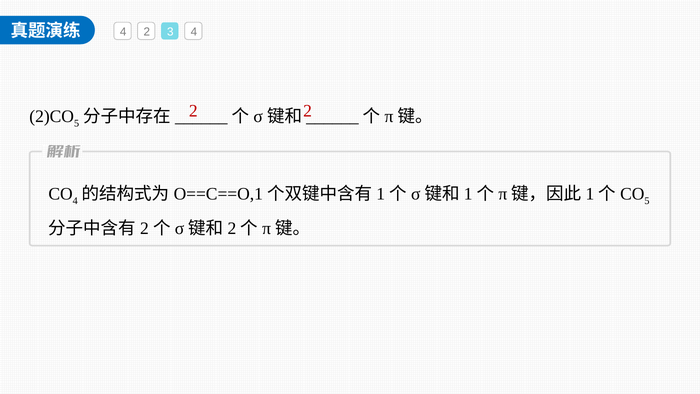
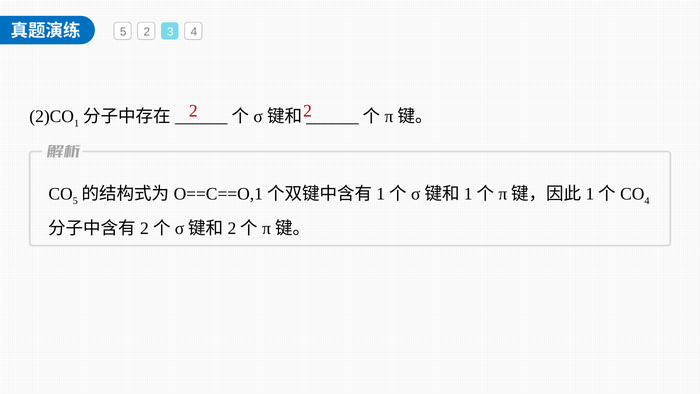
4 at (123, 32): 4 -> 5
5 at (77, 123): 5 -> 1
4 at (75, 201): 4 -> 5
5 at (647, 201): 5 -> 4
